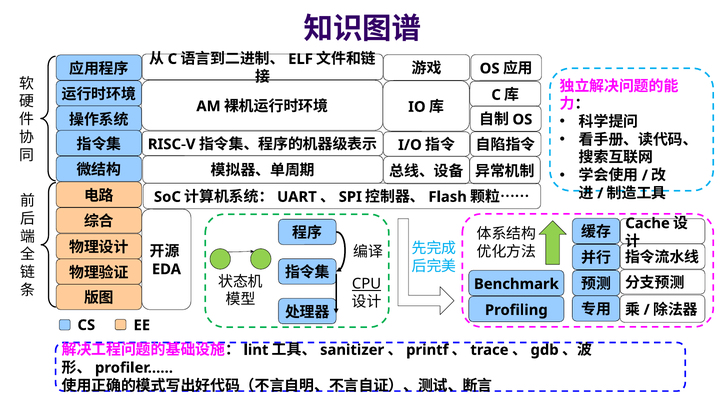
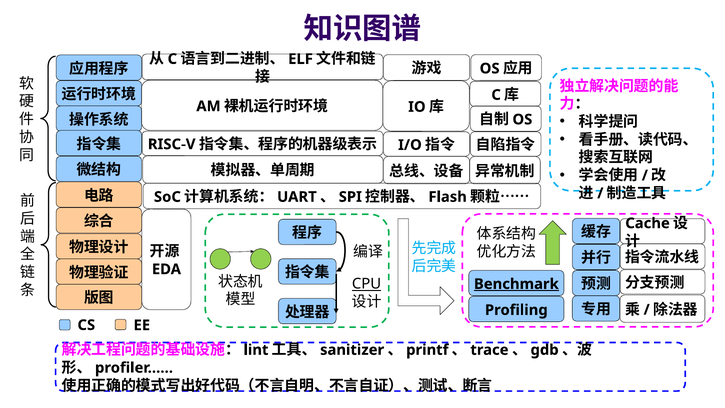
Benchmark underline: none -> present
